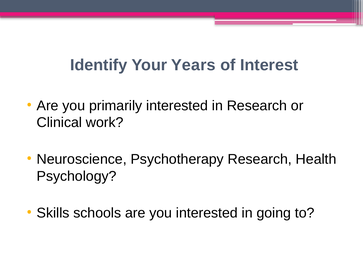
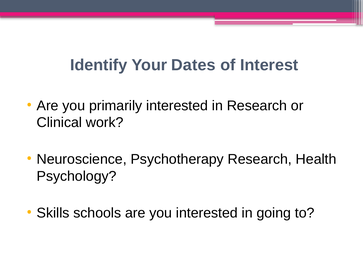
Years: Years -> Dates
